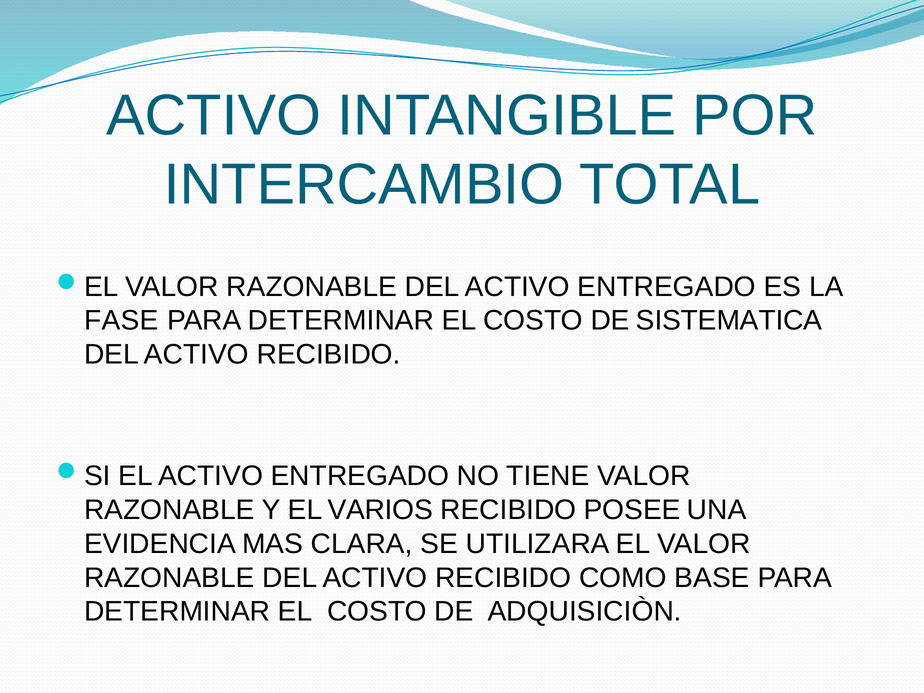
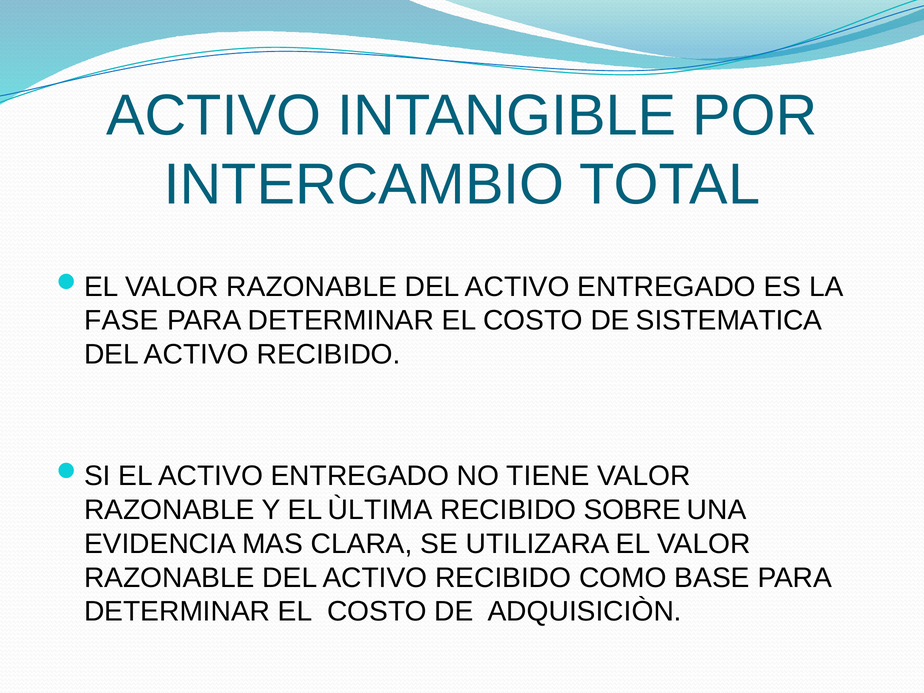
VARIOS: VARIOS -> ÙLTIMA
POSEE: POSEE -> SOBRE
